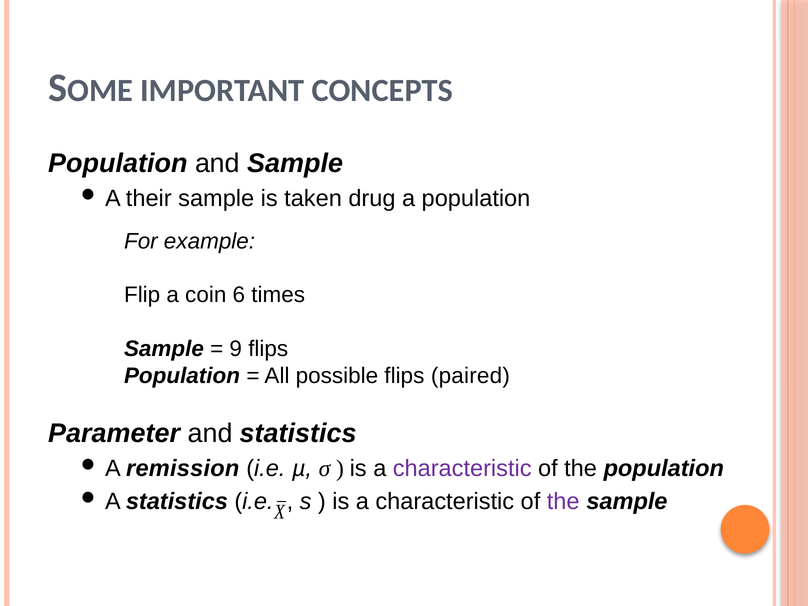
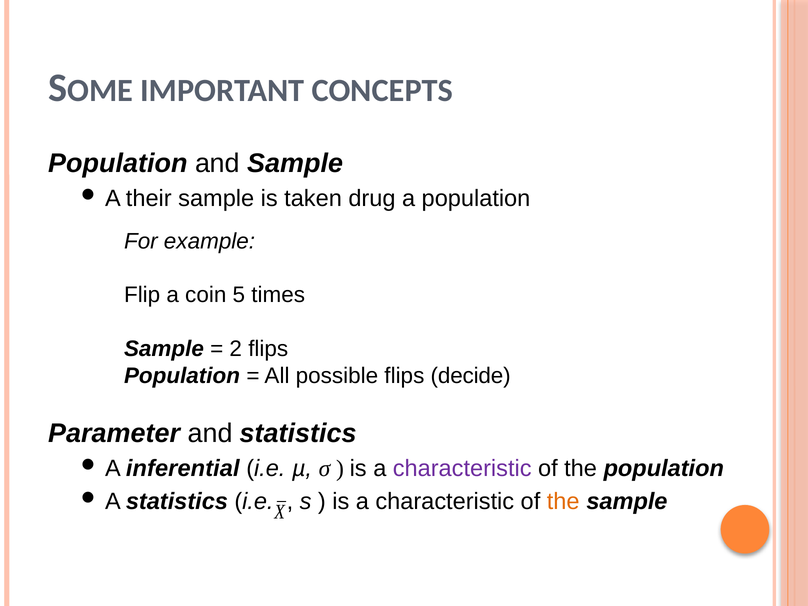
6: 6 -> 5
9: 9 -> 2
paired: paired -> decide
remission: remission -> inferential
the at (563, 501) colour: purple -> orange
